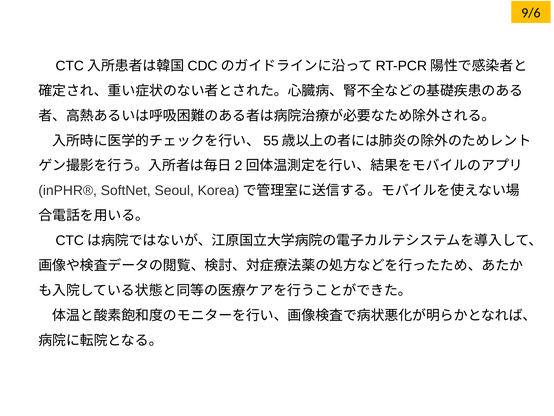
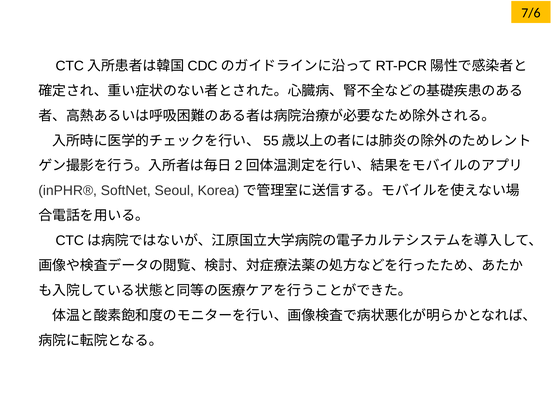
9/6: 9/6 -> 7/6
